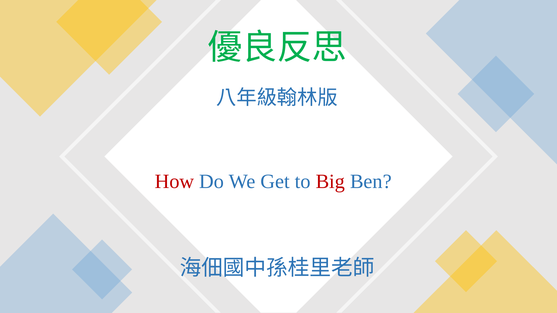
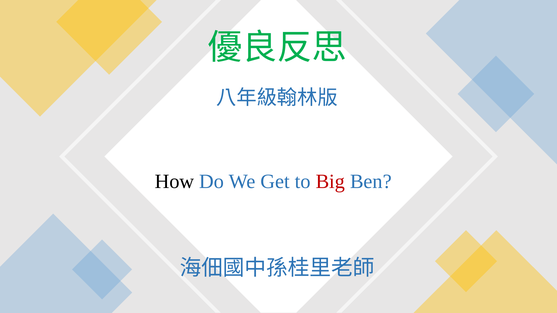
How colour: red -> black
